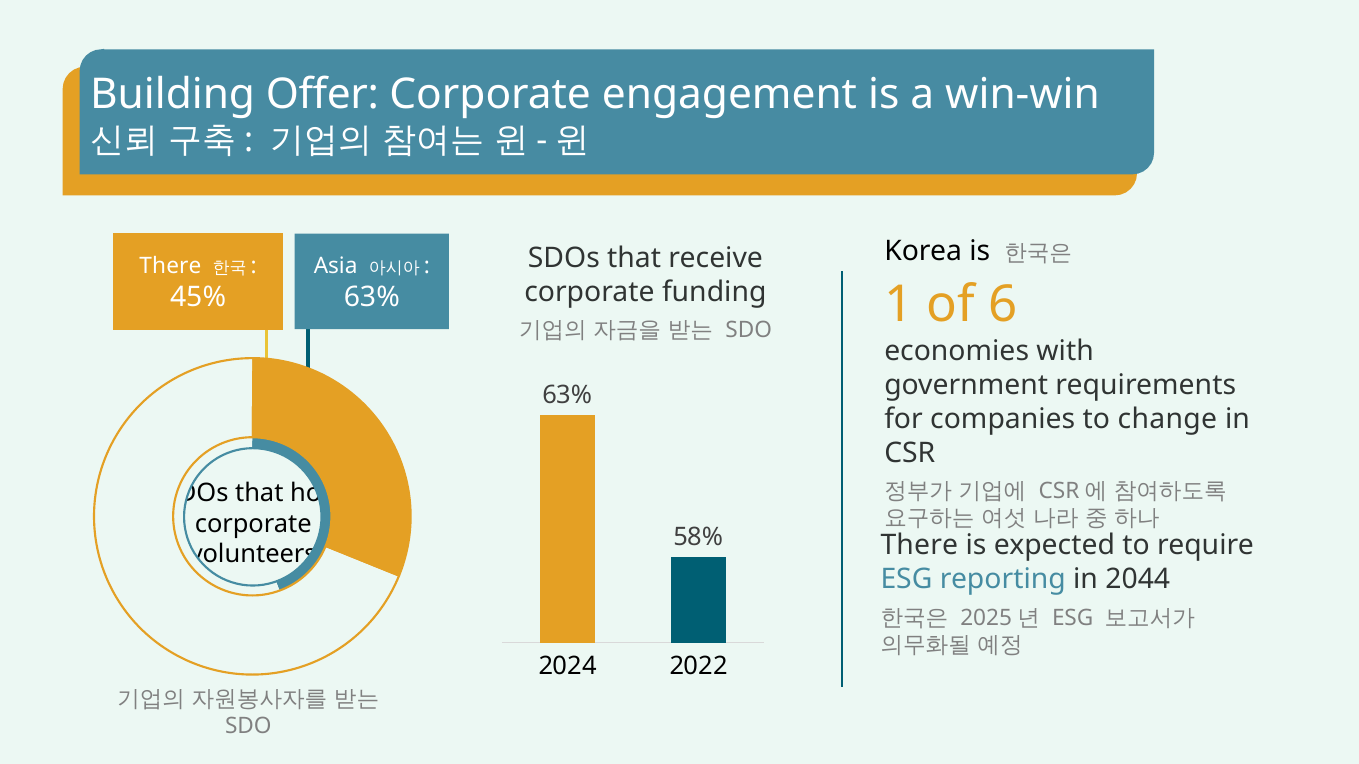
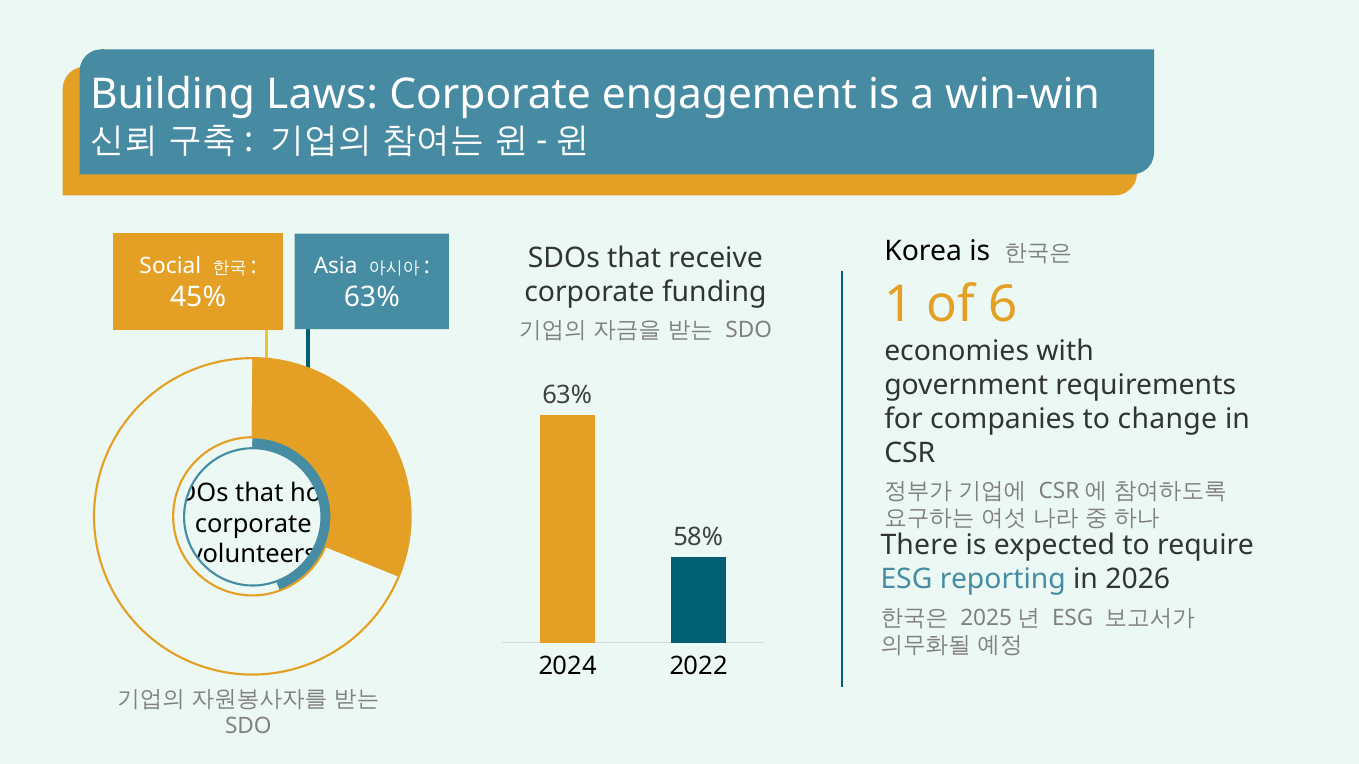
Offer: Offer -> Laws
There at (170, 266): There -> Social
2044: 2044 -> 2026
